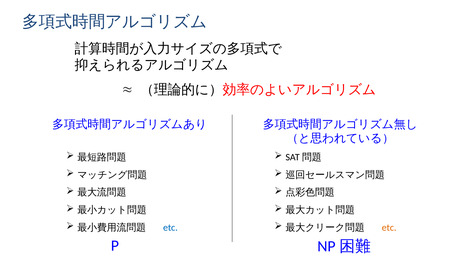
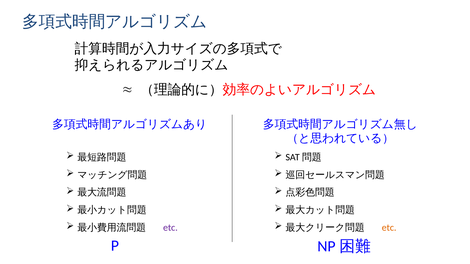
etc at (170, 228) colour: blue -> purple
